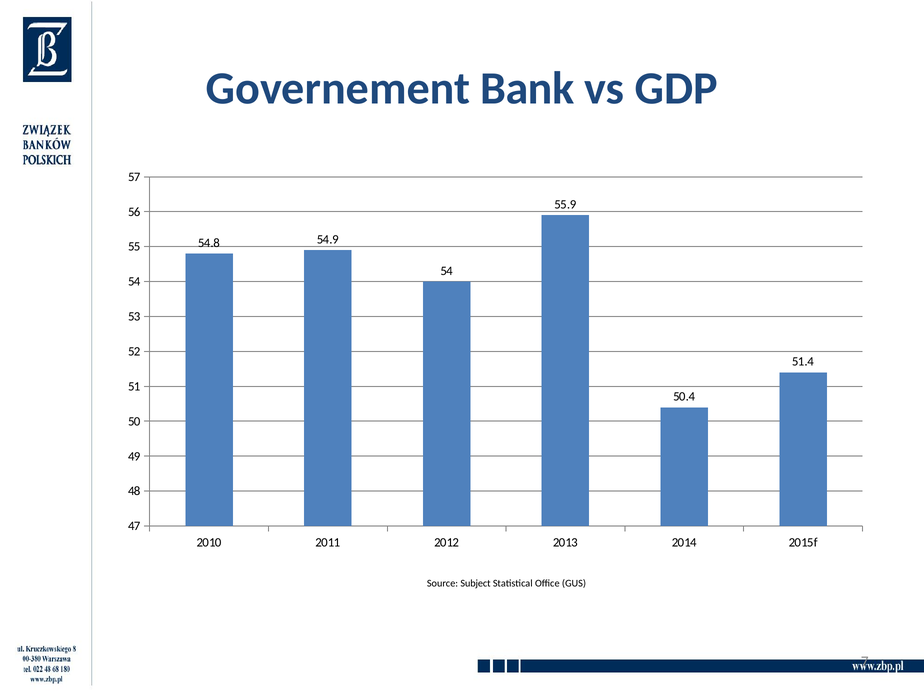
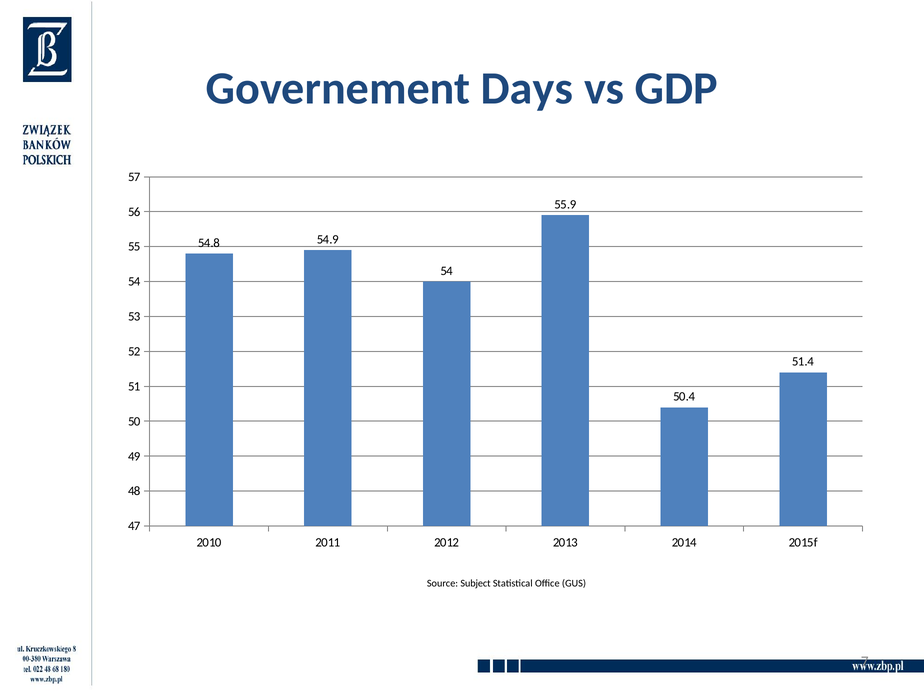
Bank: Bank -> Days
